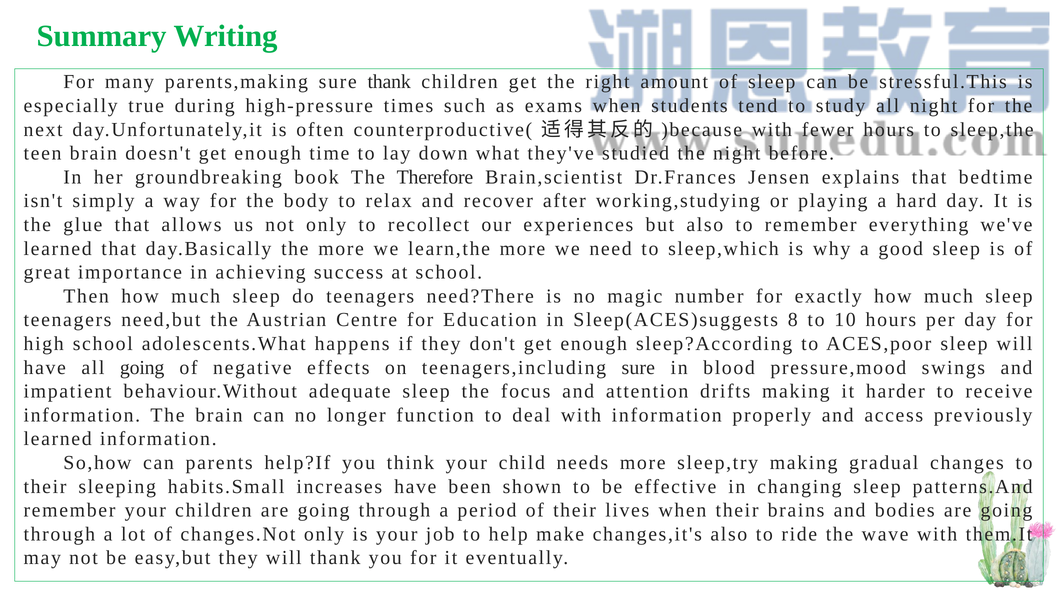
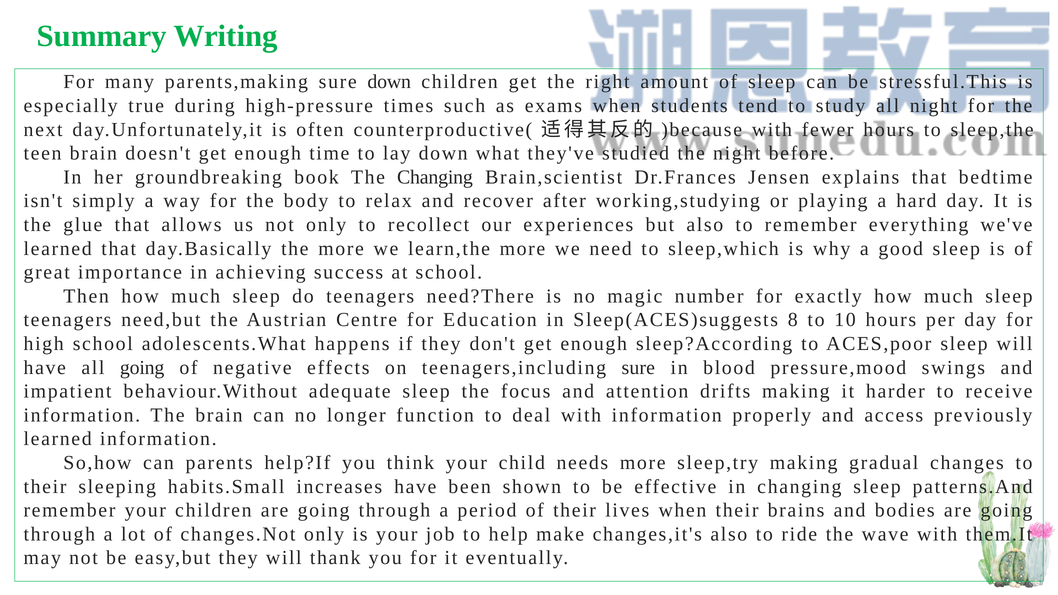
sure thank: thank -> down
The Therefore: Therefore -> Changing
